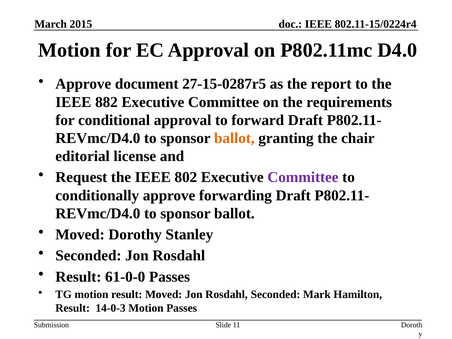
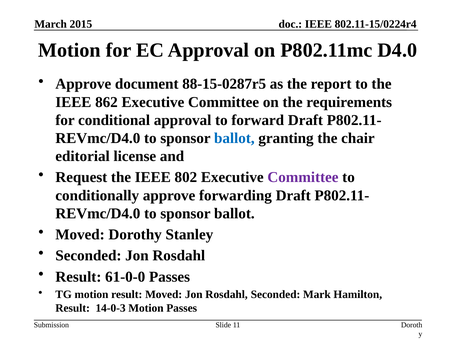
27-15-0287r5: 27-15-0287r5 -> 88-15-0287r5
882: 882 -> 862
ballot at (234, 138) colour: orange -> blue
